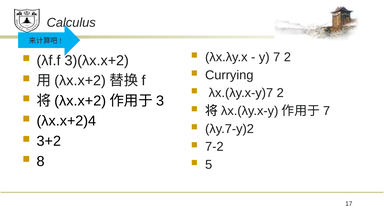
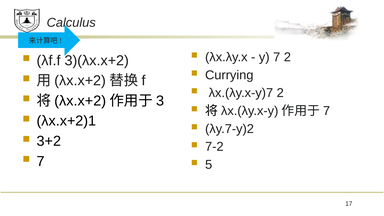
λx.x+2)4: λx.x+2)4 -> λx.x+2)1
8 at (41, 161): 8 -> 7
